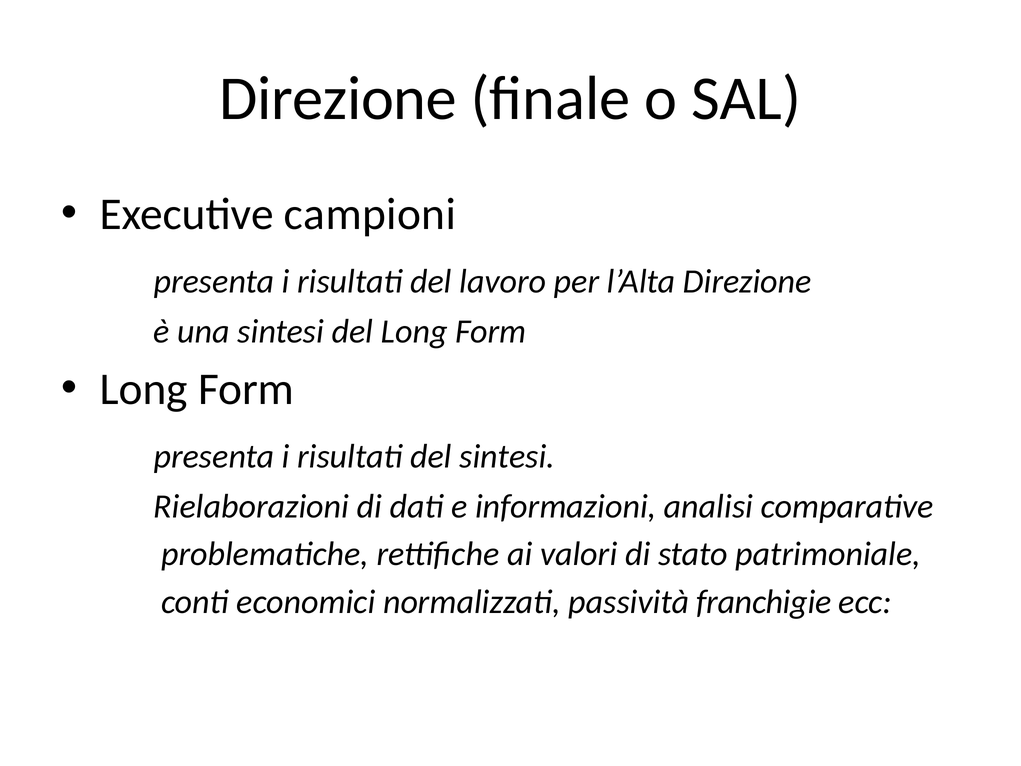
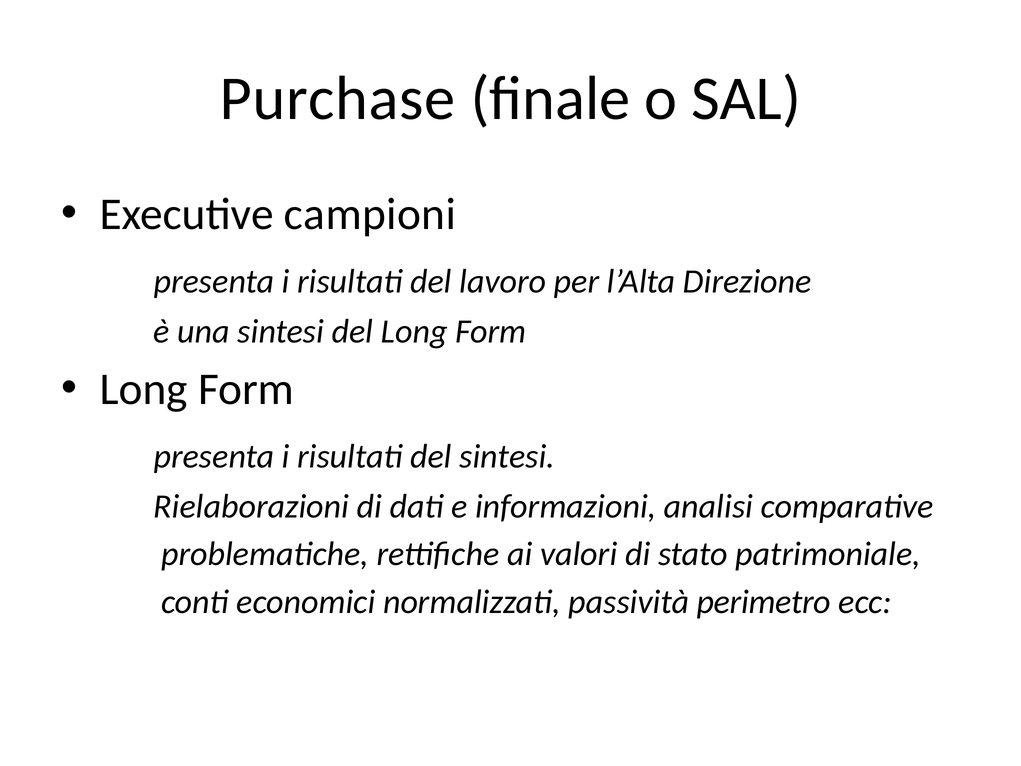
Direzione at (338, 99): Direzione -> Purchase
franchigie: franchigie -> perimetro
